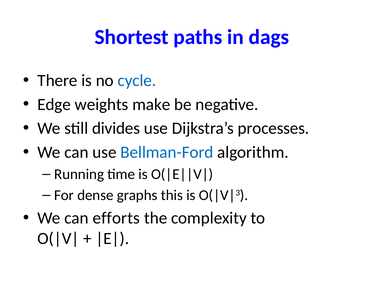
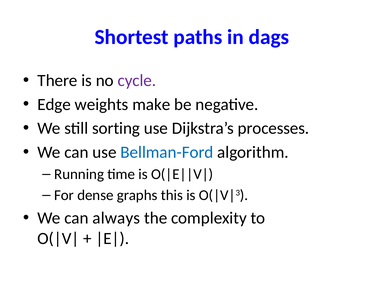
cycle colour: blue -> purple
divides: divides -> sorting
efforts: efforts -> always
